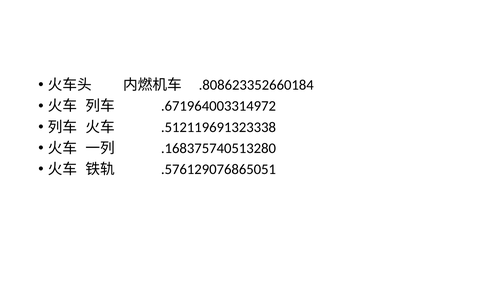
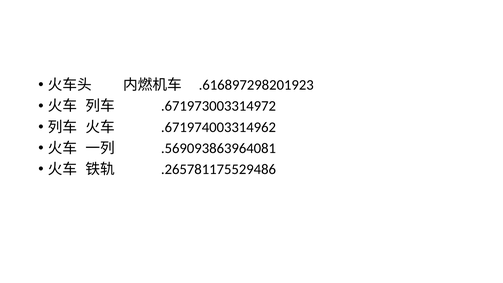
.808623352660184: .808623352660184 -> .616897298201923
.671964003314972: .671964003314972 -> .671973003314972
.512119691323338: .512119691323338 -> .671974003314962
.168375740513280: .168375740513280 -> .569093863964081
.576129076865051: .576129076865051 -> .265781175529486
